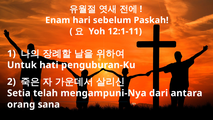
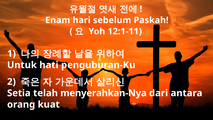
mengampuni-Nya: mengampuni-Nya -> menyerahkan-Nya
sana: sana -> kuat
